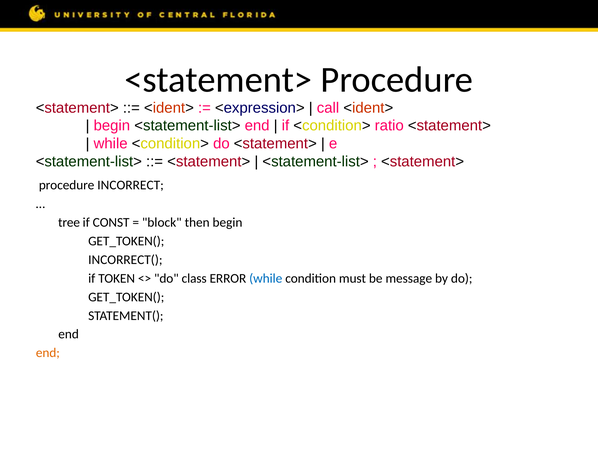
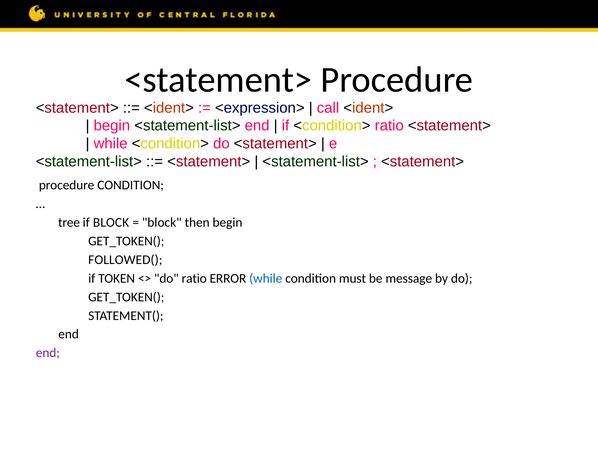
procedure INCORRECT: INCORRECT -> CONDITION
if CONST: CONST -> BLOCK
INCORRECT(: INCORRECT( -> FOLLOWED(
do class: class -> ratio
end at (48, 352) colour: orange -> purple
